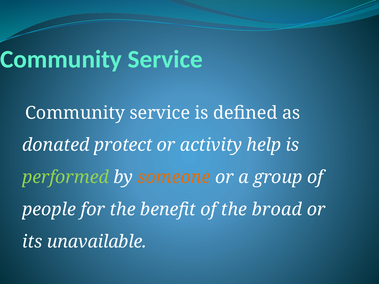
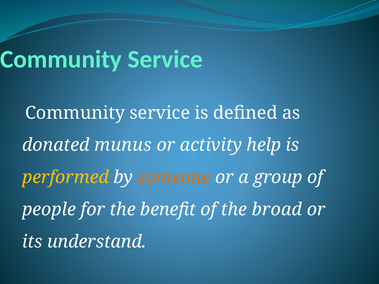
protect: protect -> munus
performed colour: light green -> yellow
unavailable: unavailable -> understand
